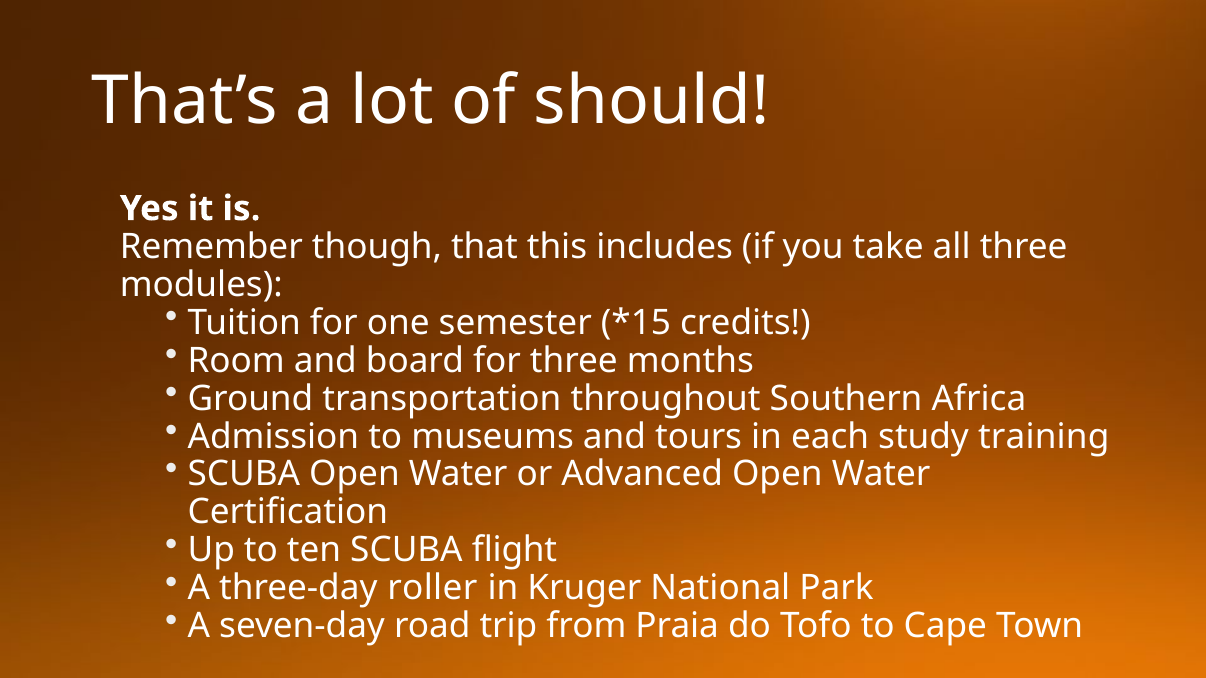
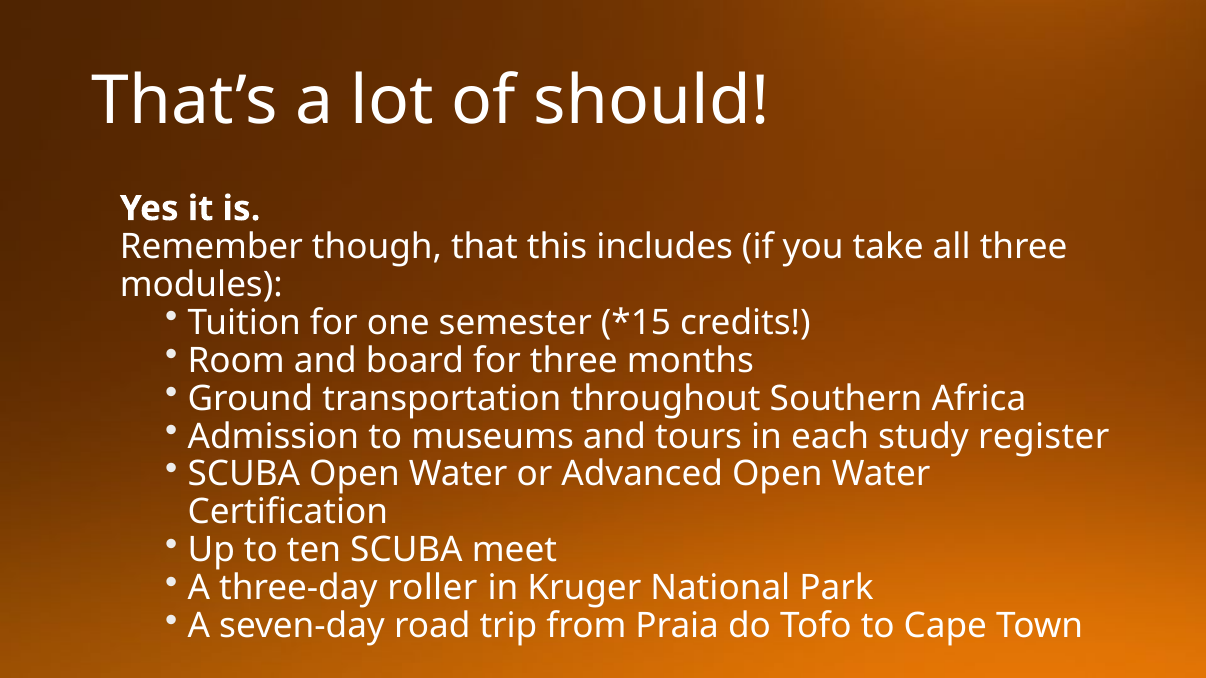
training: training -> register
flight: flight -> meet
